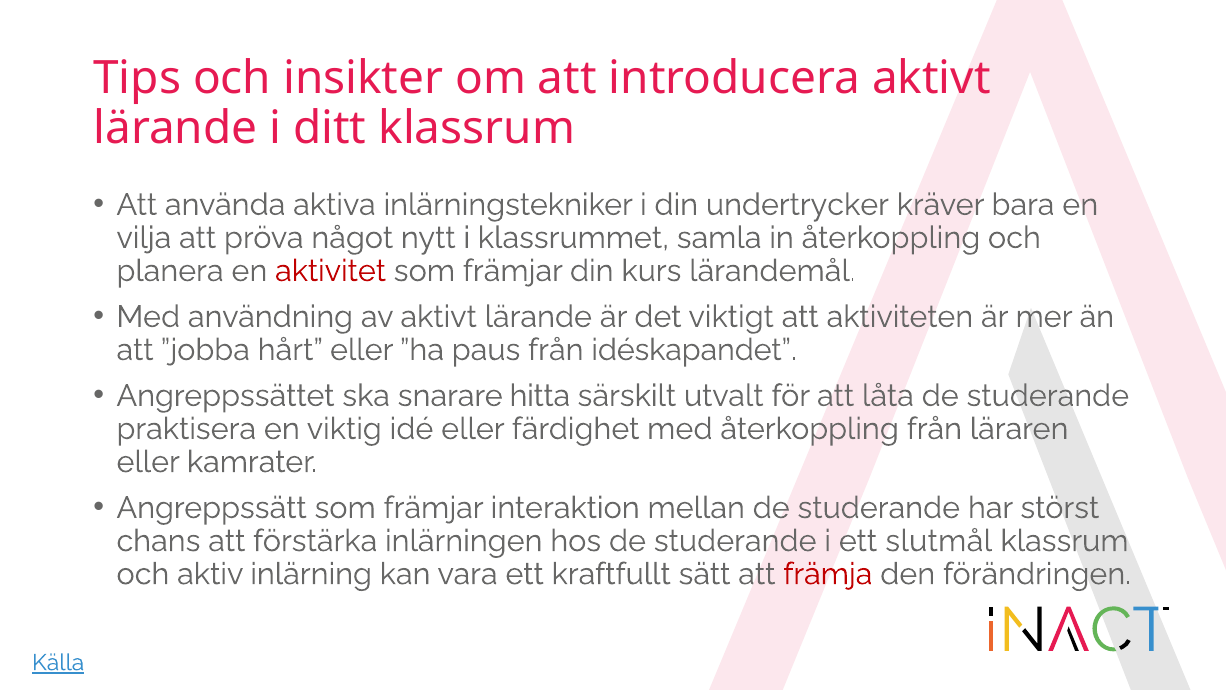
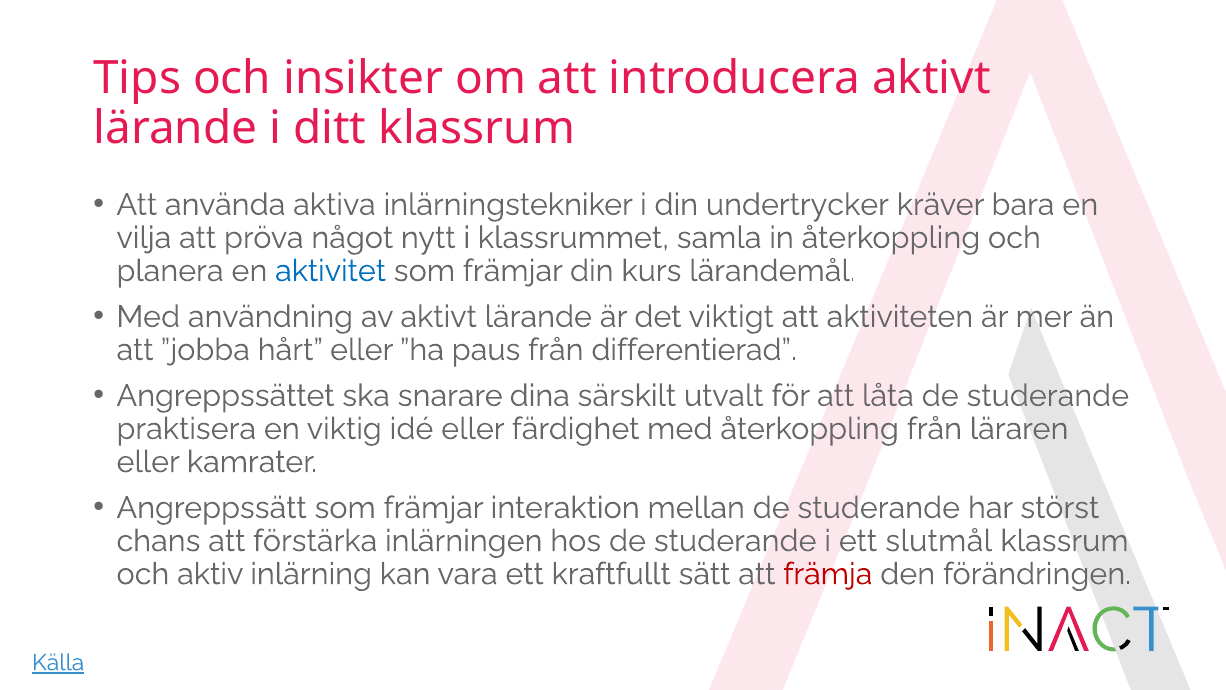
aktivitet colour: red -> blue
idéskapandet: idéskapandet -> differentierad
hitta: hitta -> dina
